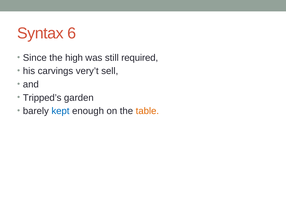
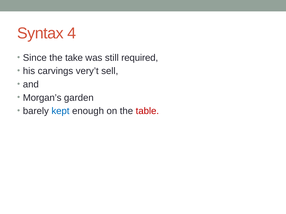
6: 6 -> 4
high: high -> take
Tripped’s: Tripped’s -> Morgan’s
table colour: orange -> red
